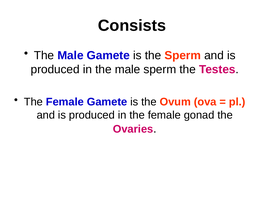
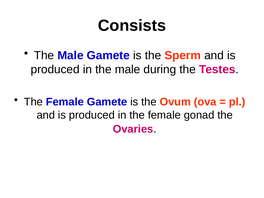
male sperm: sperm -> during
